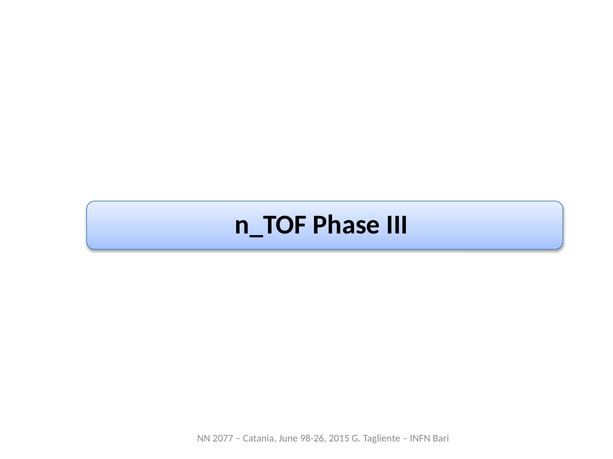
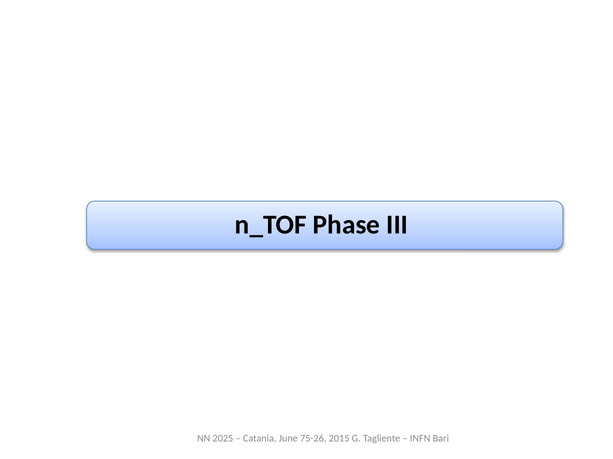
2077: 2077 -> 2025
98-26: 98-26 -> 75-26
